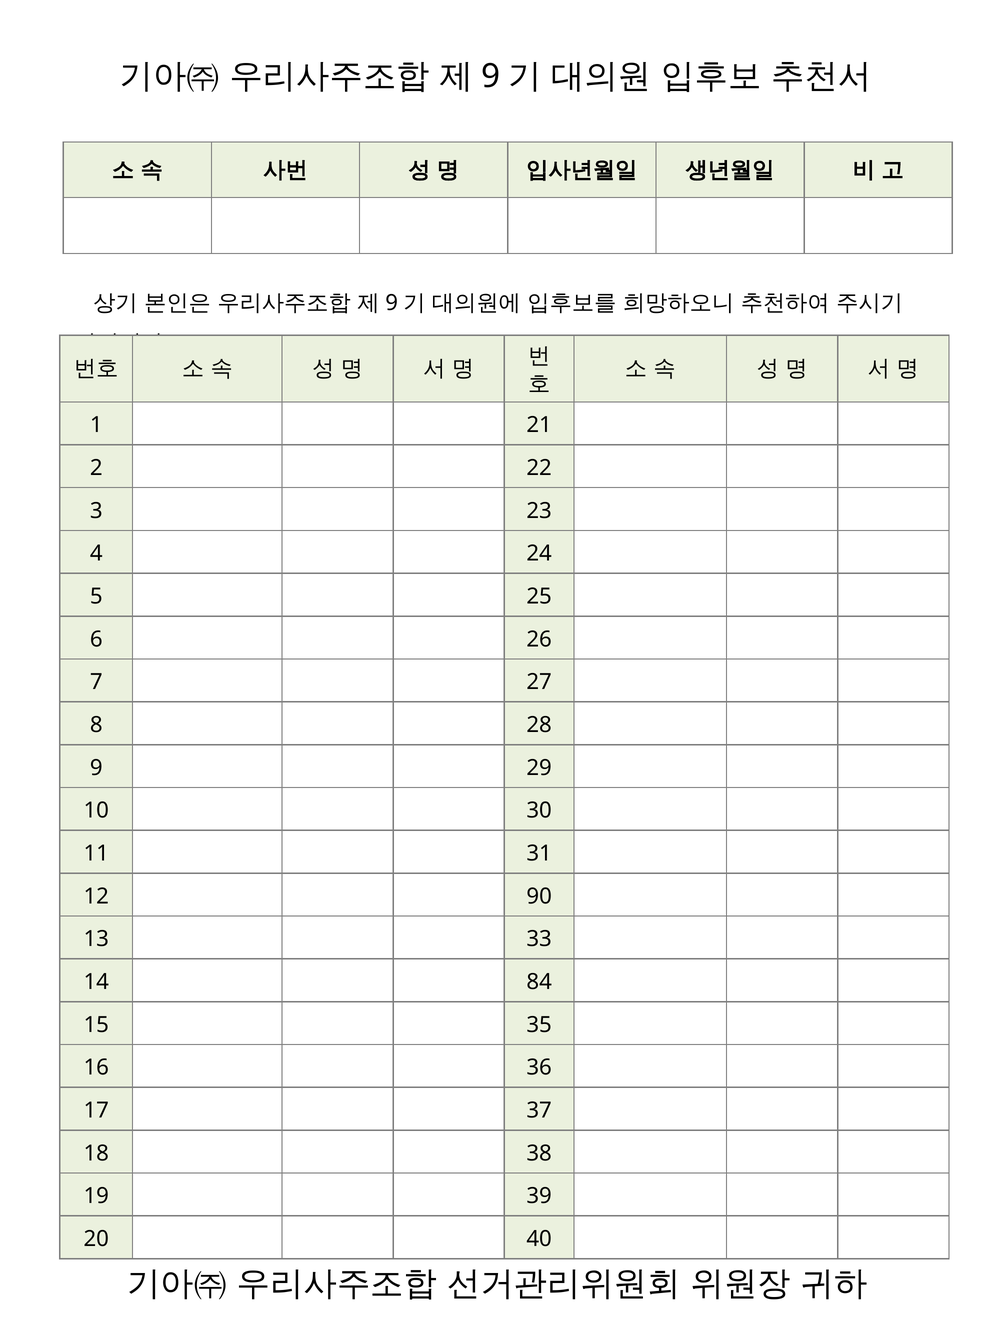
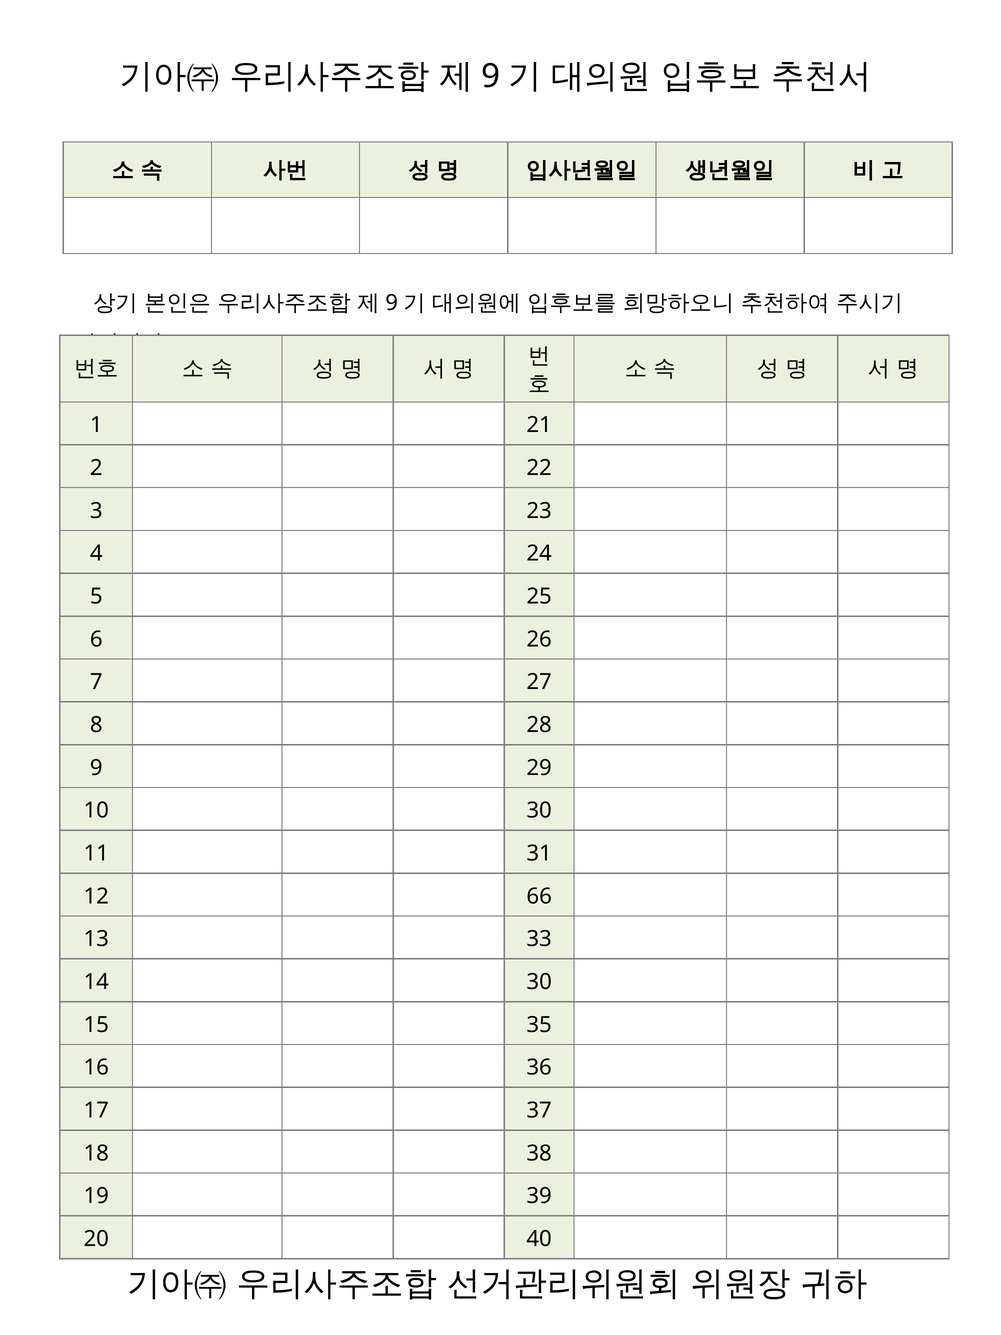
90: 90 -> 66
14 84: 84 -> 30
